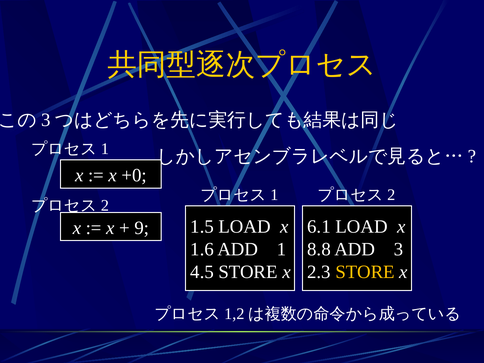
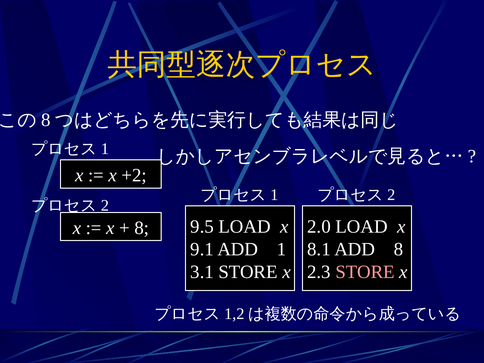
3 at (46, 120): 3 -> 8
+0: +0 -> +2
1.5: 1.5 -> 9.5
6.1: 6.1 -> 2.0
9 at (142, 228): 9 -> 8
1.6: 1.6 -> 9.1
8.8: 8.8 -> 8.1
ADD 3: 3 -> 8
4.5: 4.5 -> 3.1
STORE at (365, 272) colour: yellow -> pink
